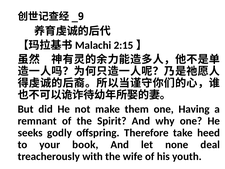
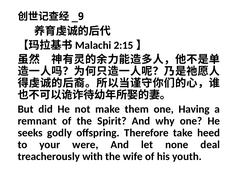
book: book -> were
